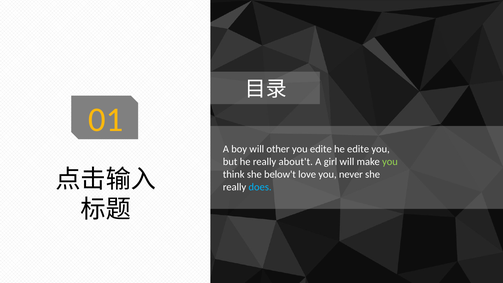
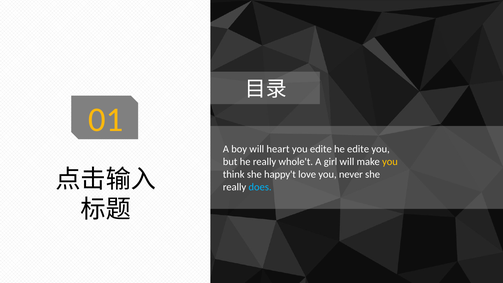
other: other -> heart
about't: about't -> whole't
you at (390, 162) colour: light green -> yellow
below't: below't -> happy't
